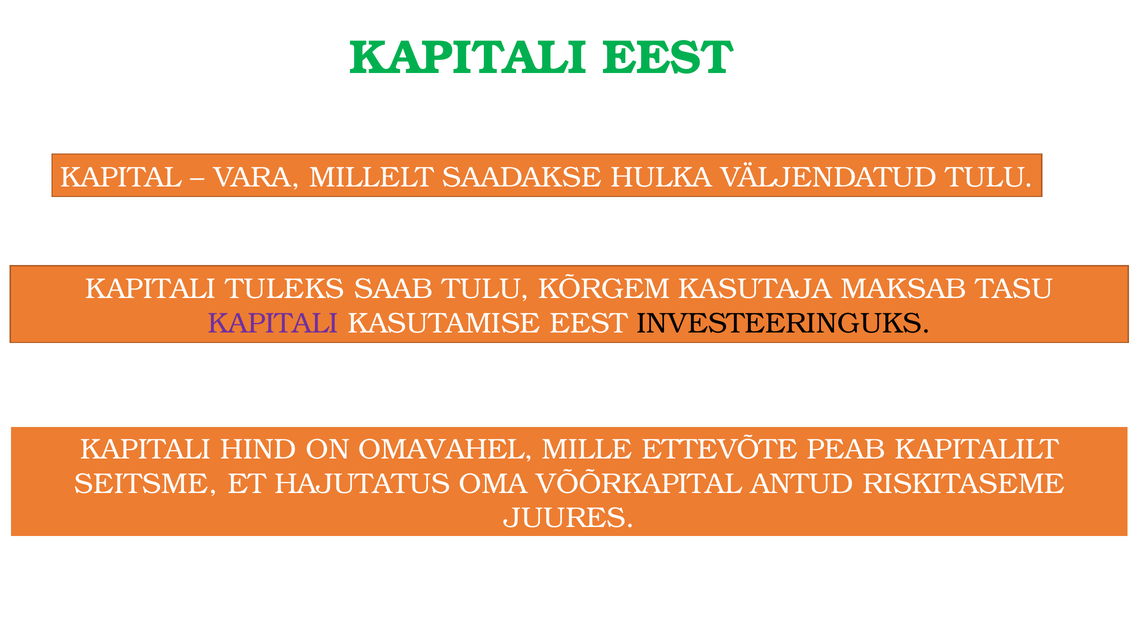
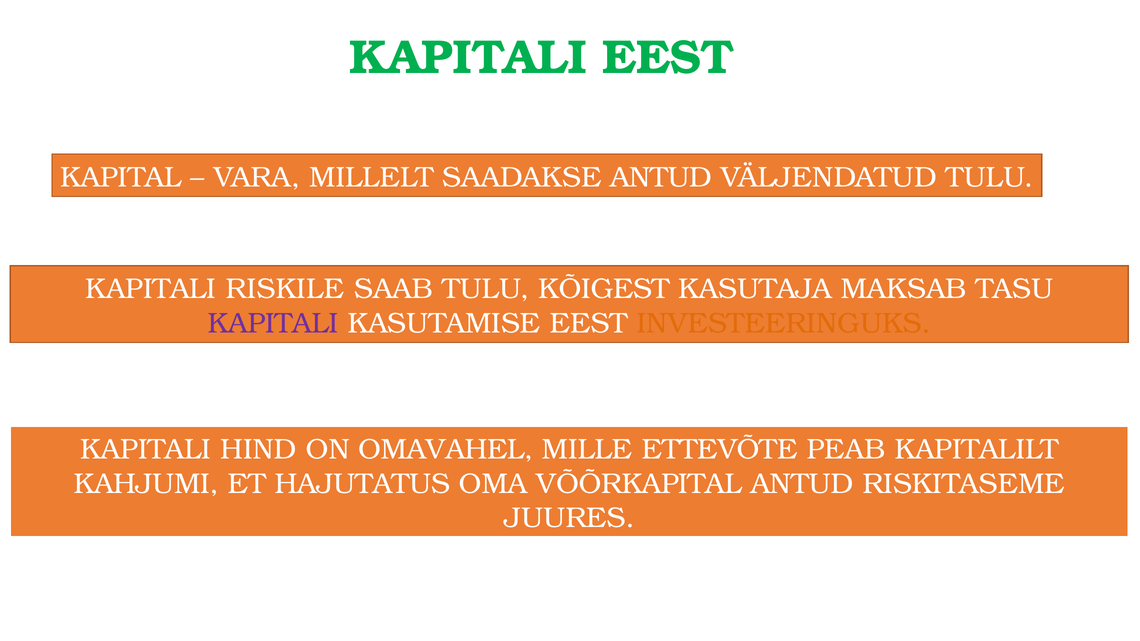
SAADAKSE HULKA: HULKA -> ANTUD
TULEKS: TULEKS -> RISKILE
KÕRGEM: KÕRGEM -> KÕIGEST
INVESTEERINGUKS colour: black -> orange
SEITSME: SEITSME -> KAHJUMI
